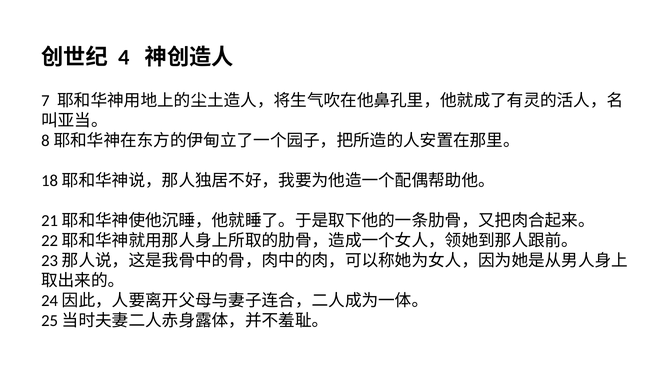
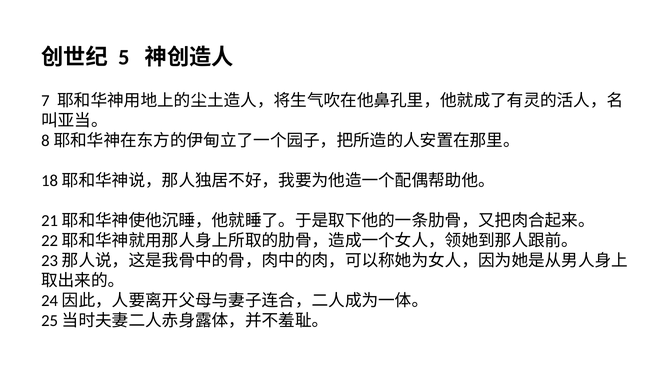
4: 4 -> 5
